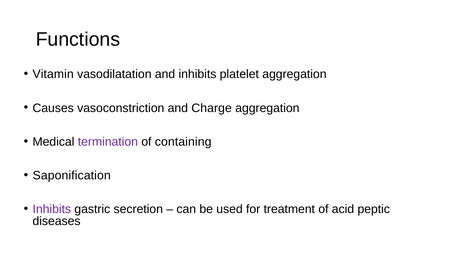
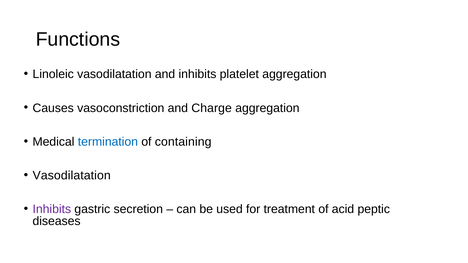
Vitamin: Vitamin -> Linoleic
termination colour: purple -> blue
Saponification at (72, 176): Saponification -> Vasodilatation
